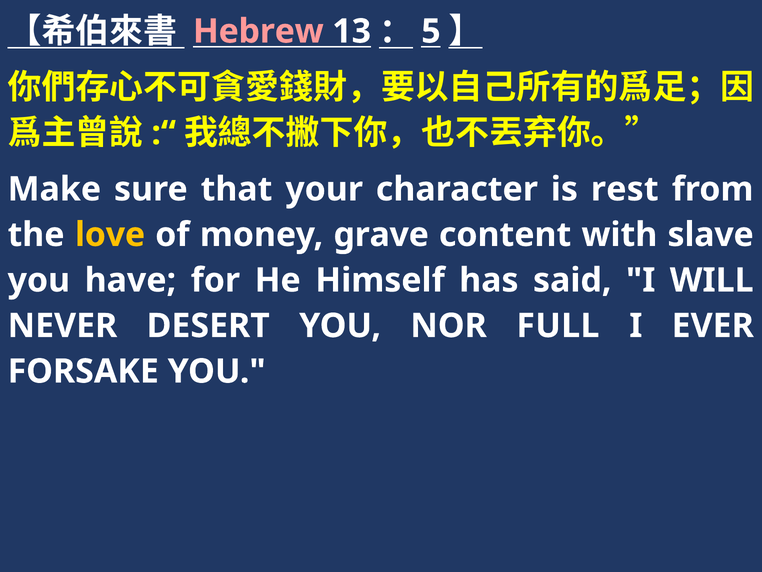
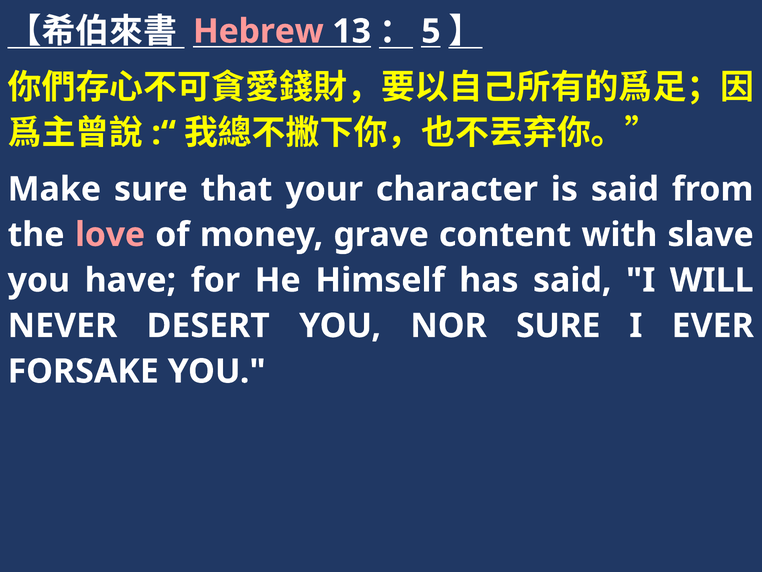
is rest: rest -> said
love colour: yellow -> pink
NOR FULL: FULL -> SURE
